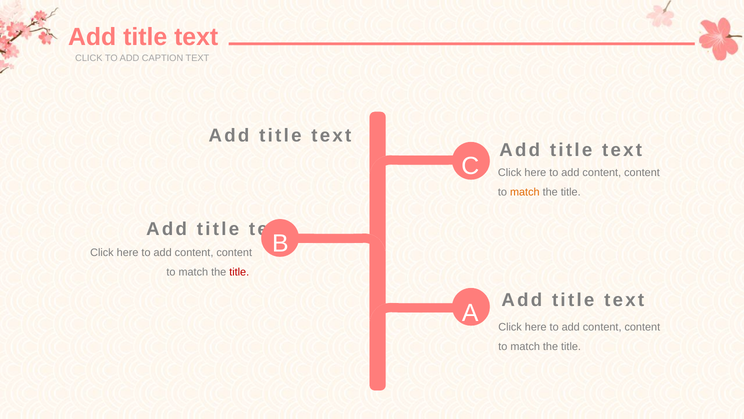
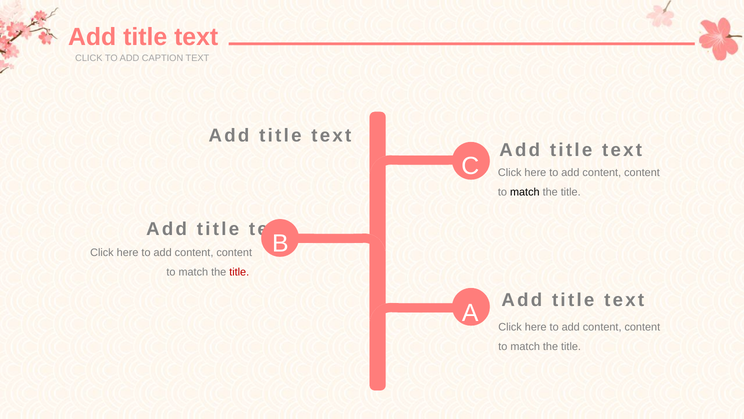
match at (525, 192) colour: orange -> black
